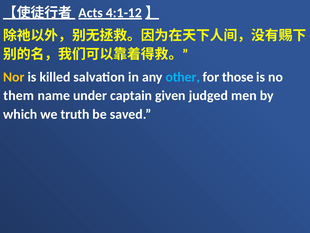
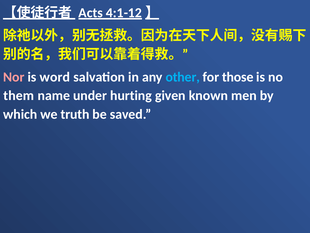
Nor colour: yellow -> pink
killed: killed -> word
captain: captain -> hurting
judged: judged -> known
